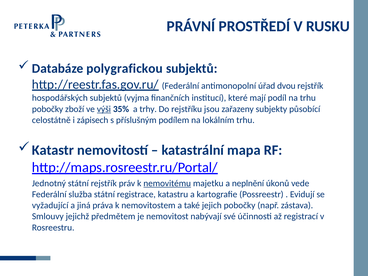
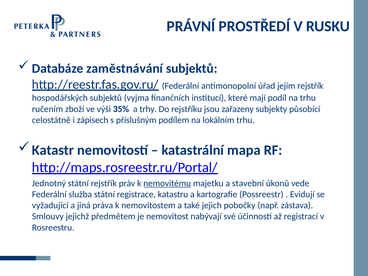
polygrafickou: polygrafickou -> zaměstnávání
dvou: dvou -> jejím
pobočky at (48, 109): pobočky -> ručením
výši underline: present -> none
neplnění: neplnění -> stavební
